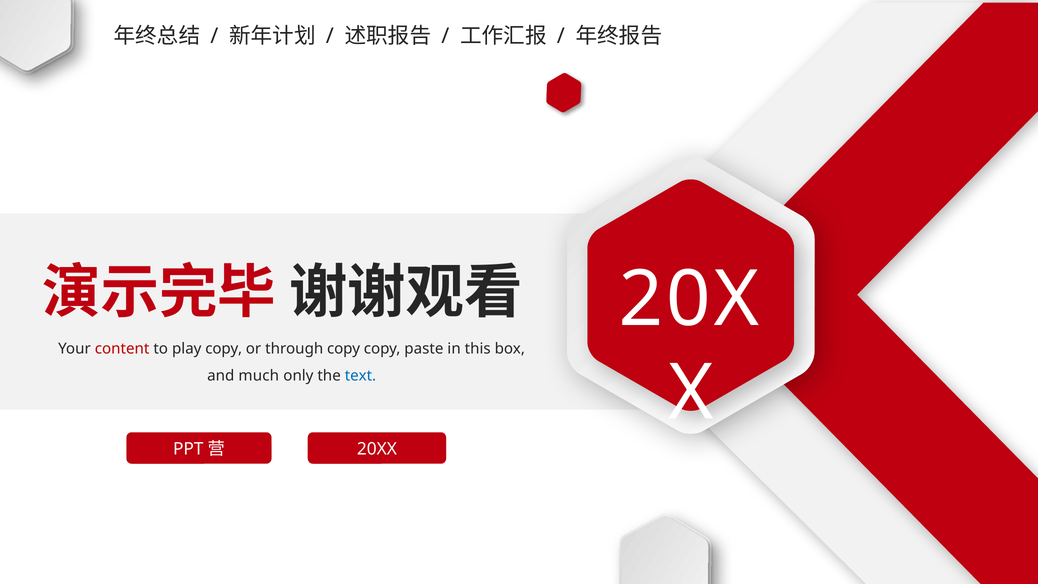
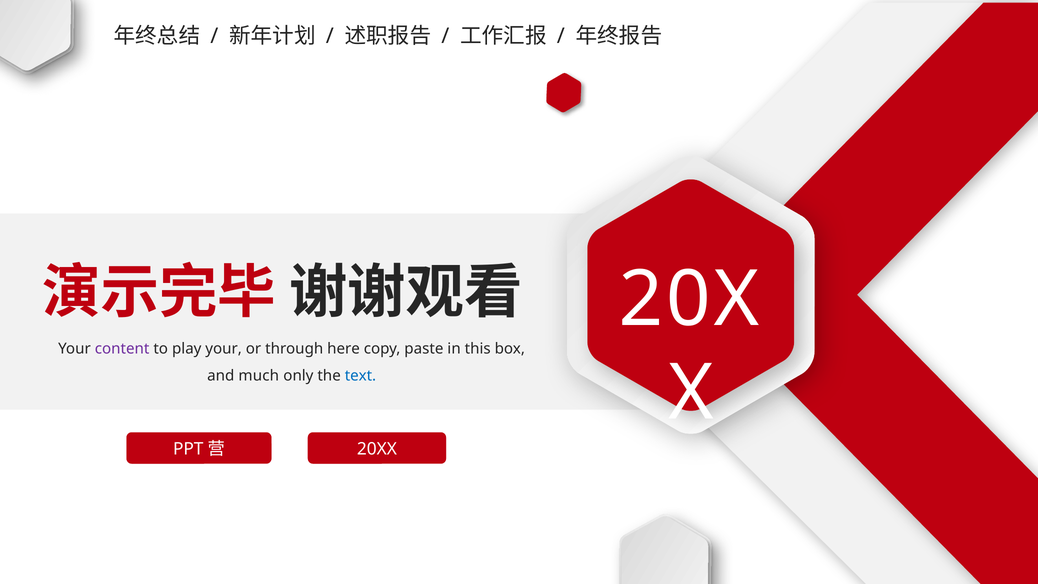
content colour: red -> purple
play copy: copy -> your
through copy: copy -> here
